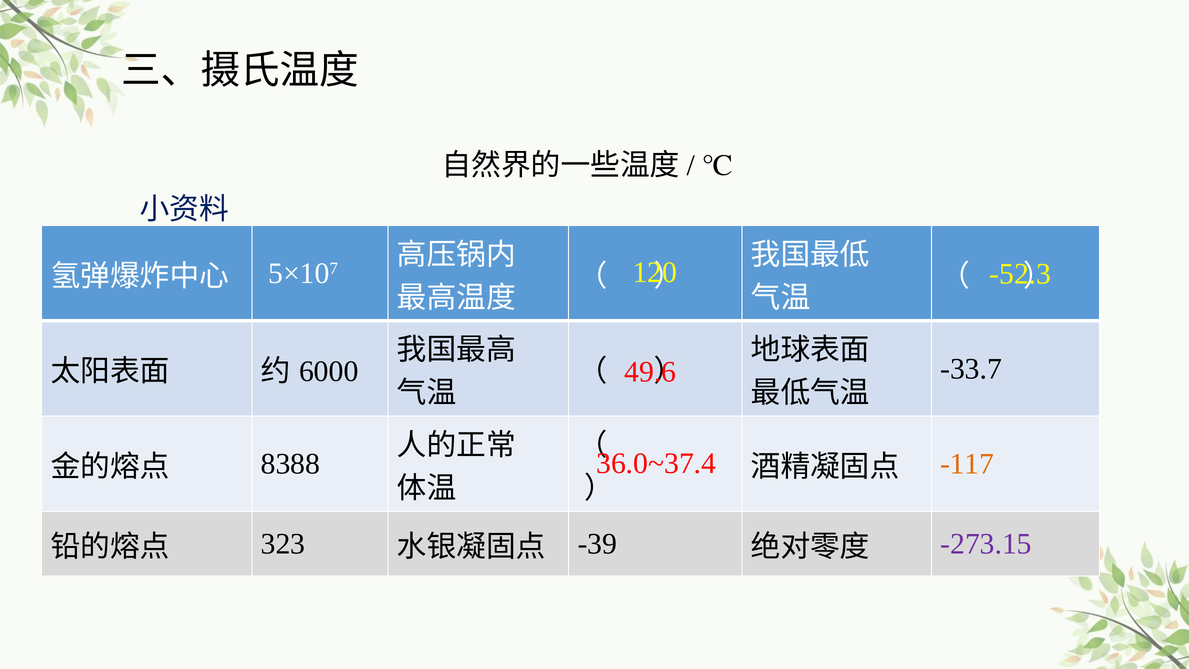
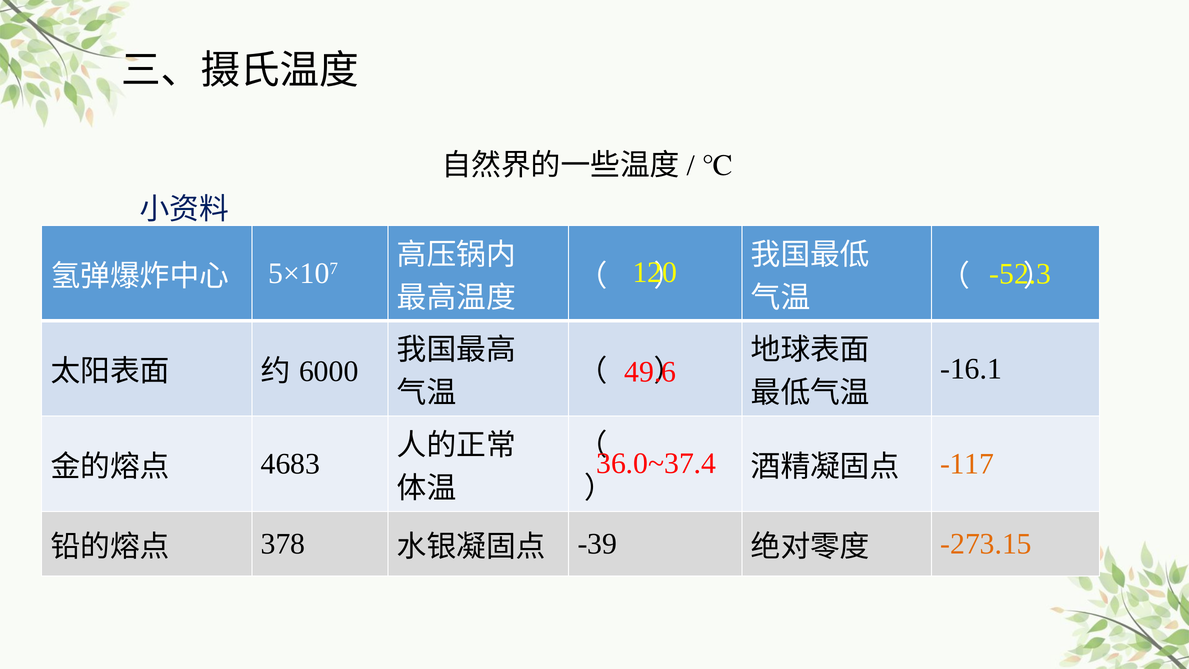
-33.7: -33.7 -> -16.1
8388: 8388 -> 4683
323: 323 -> 378
-273.15 colour: purple -> orange
